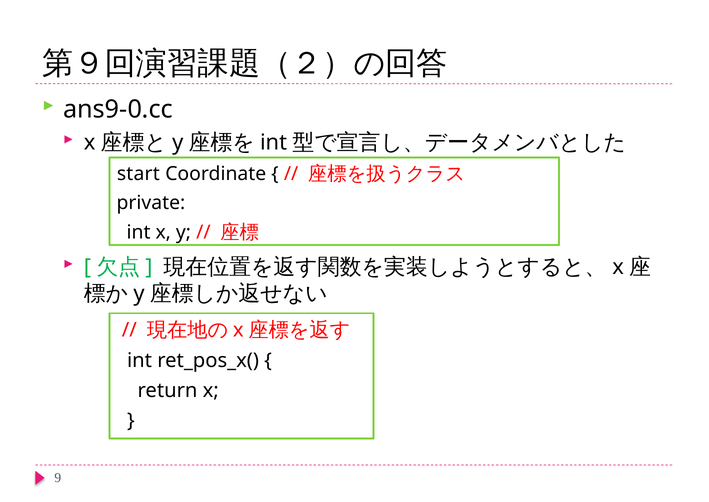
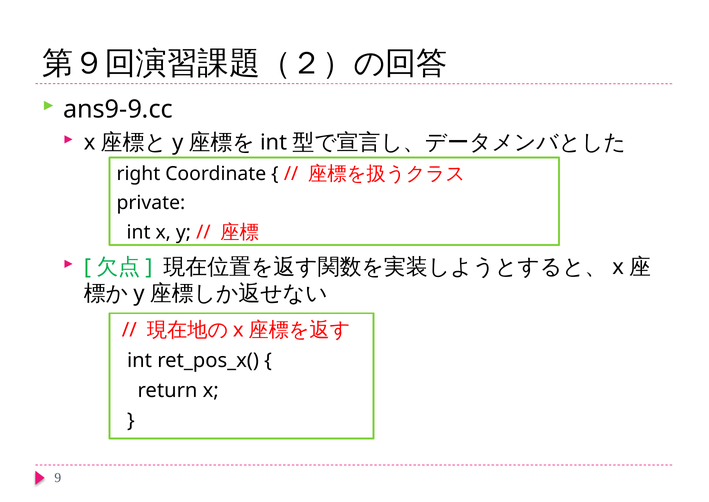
ans9-0.cc: ans9-0.cc -> ans9-9.cc
start: start -> right
